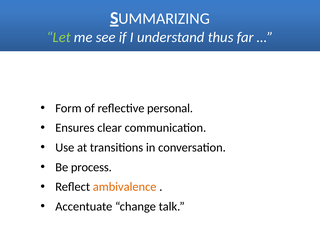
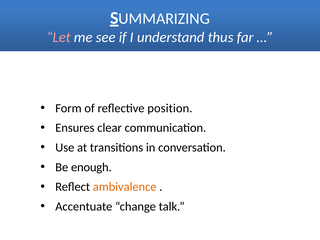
Let colour: light green -> pink
personal: personal -> position
process: process -> enough
